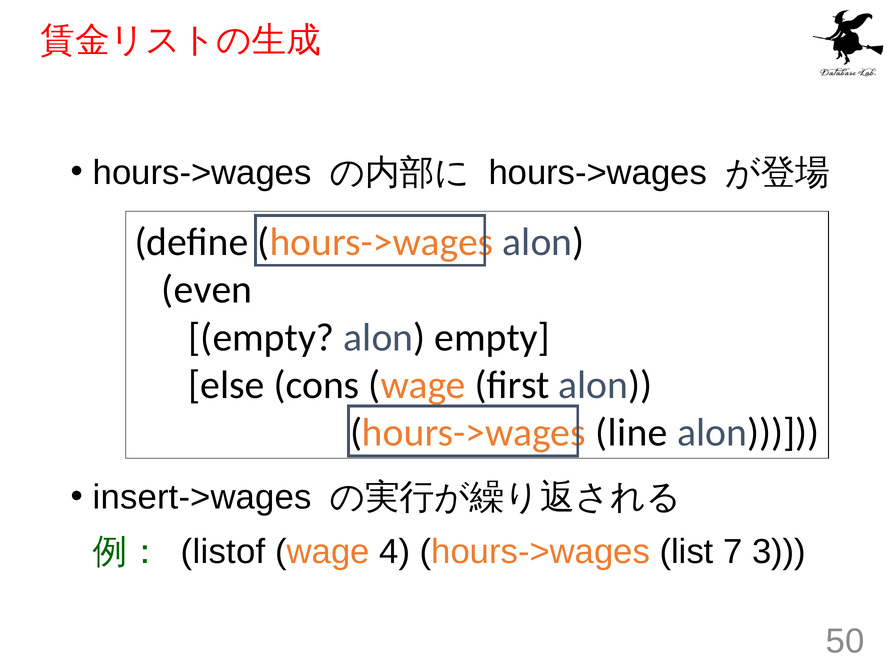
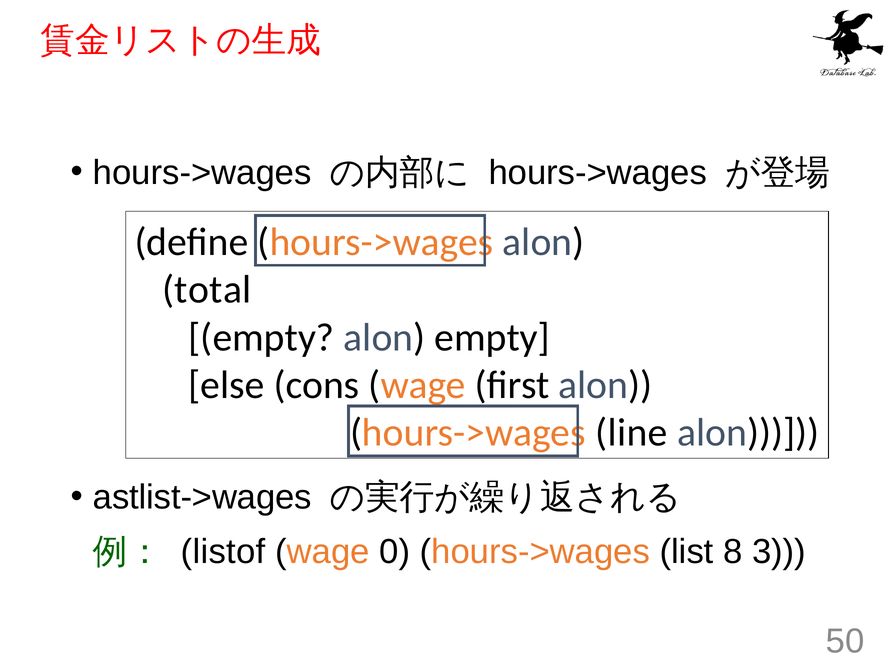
even: even -> total
insert->wages: insert->wages -> astlist->wages
4: 4 -> 0
7: 7 -> 8
